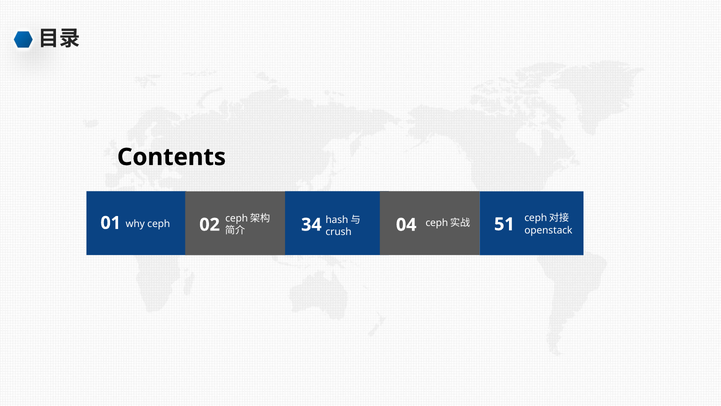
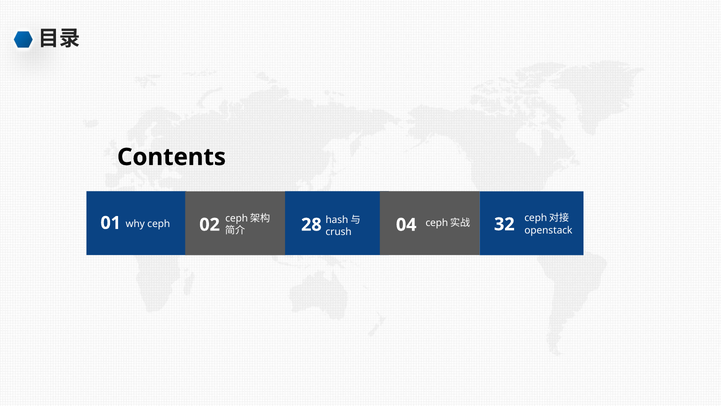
34: 34 -> 28
51: 51 -> 32
